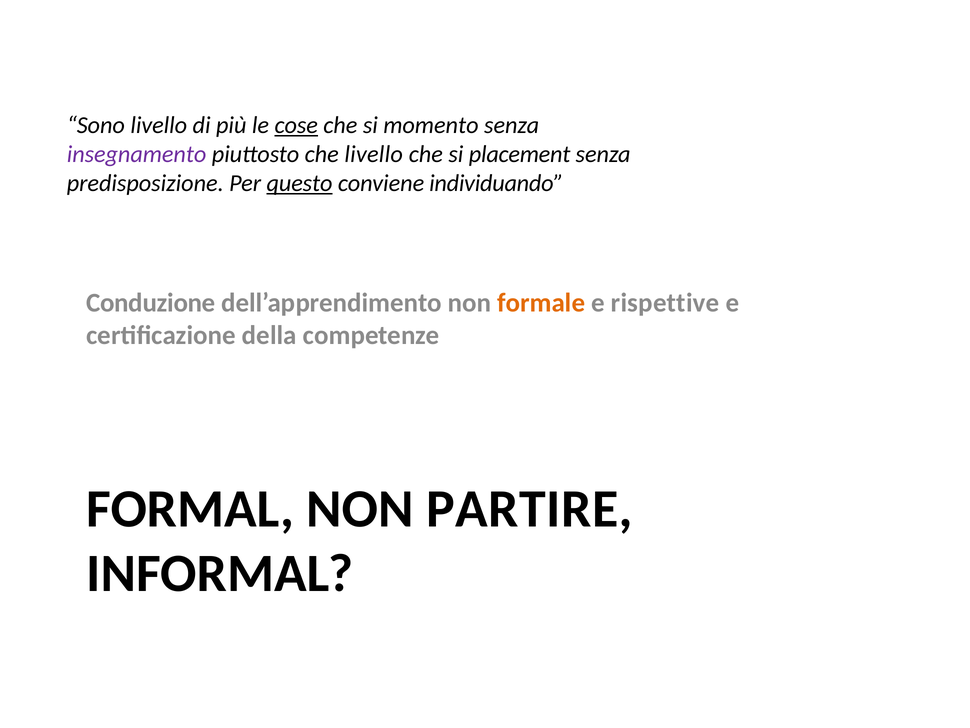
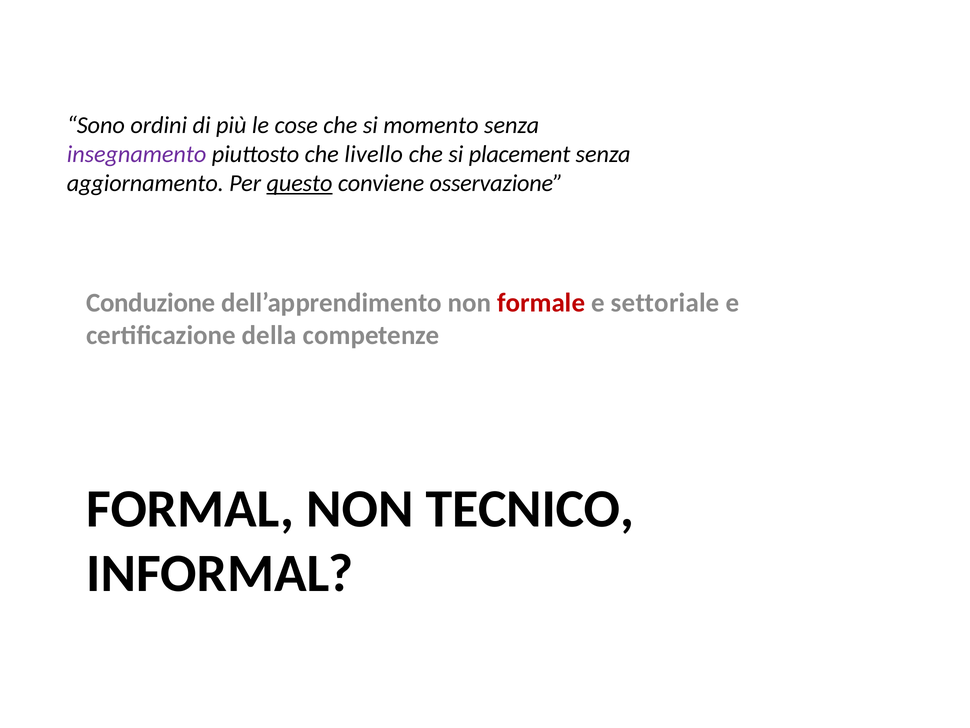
Sono livello: livello -> ordini
cose underline: present -> none
predisposizione: predisposizione -> aggiornamento
individuando: individuando -> osservazione
formale colour: orange -> red
rispettive: rispettive -> settoriale
PARTIRE: PARTIRE -> TECNICO
